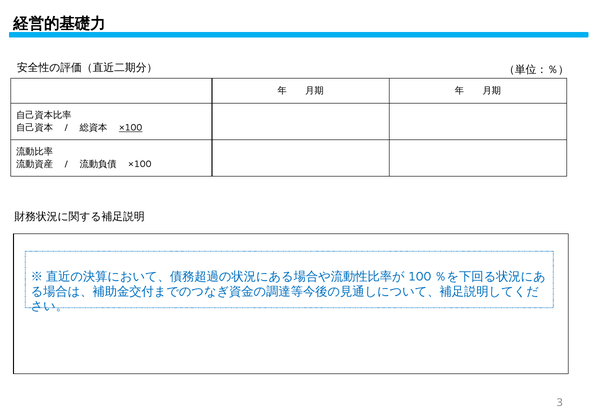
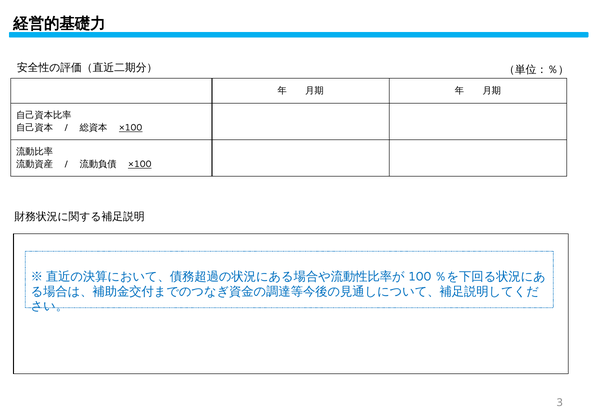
×100 at (140, 165) underline: none -> present
